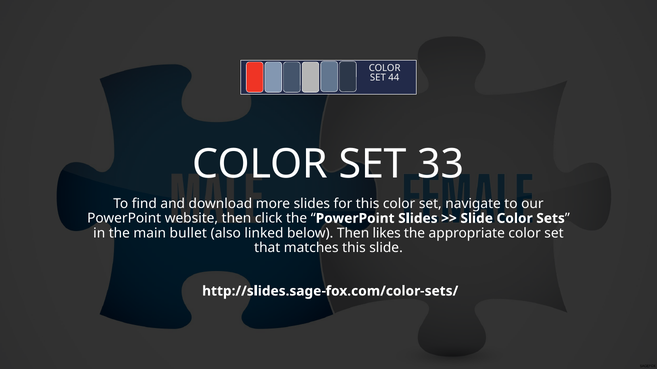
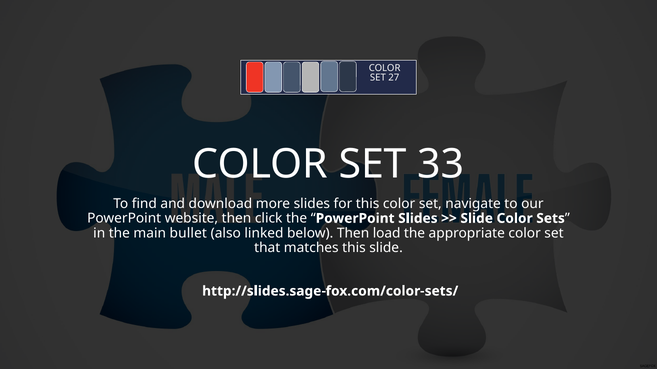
44: 44 -> 27
likes: likes -> load
